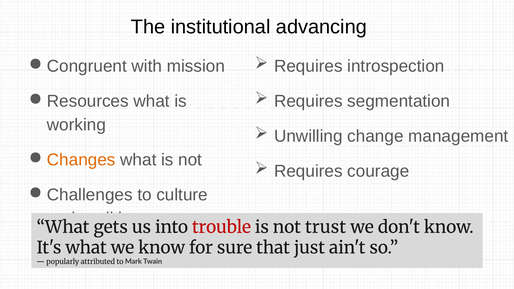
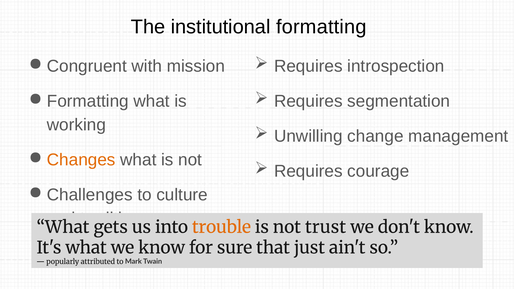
institutional advancing: advancing -> formatting
Resources at (88, 101): Resources -> Formatting
trouble colour: red -> orange
